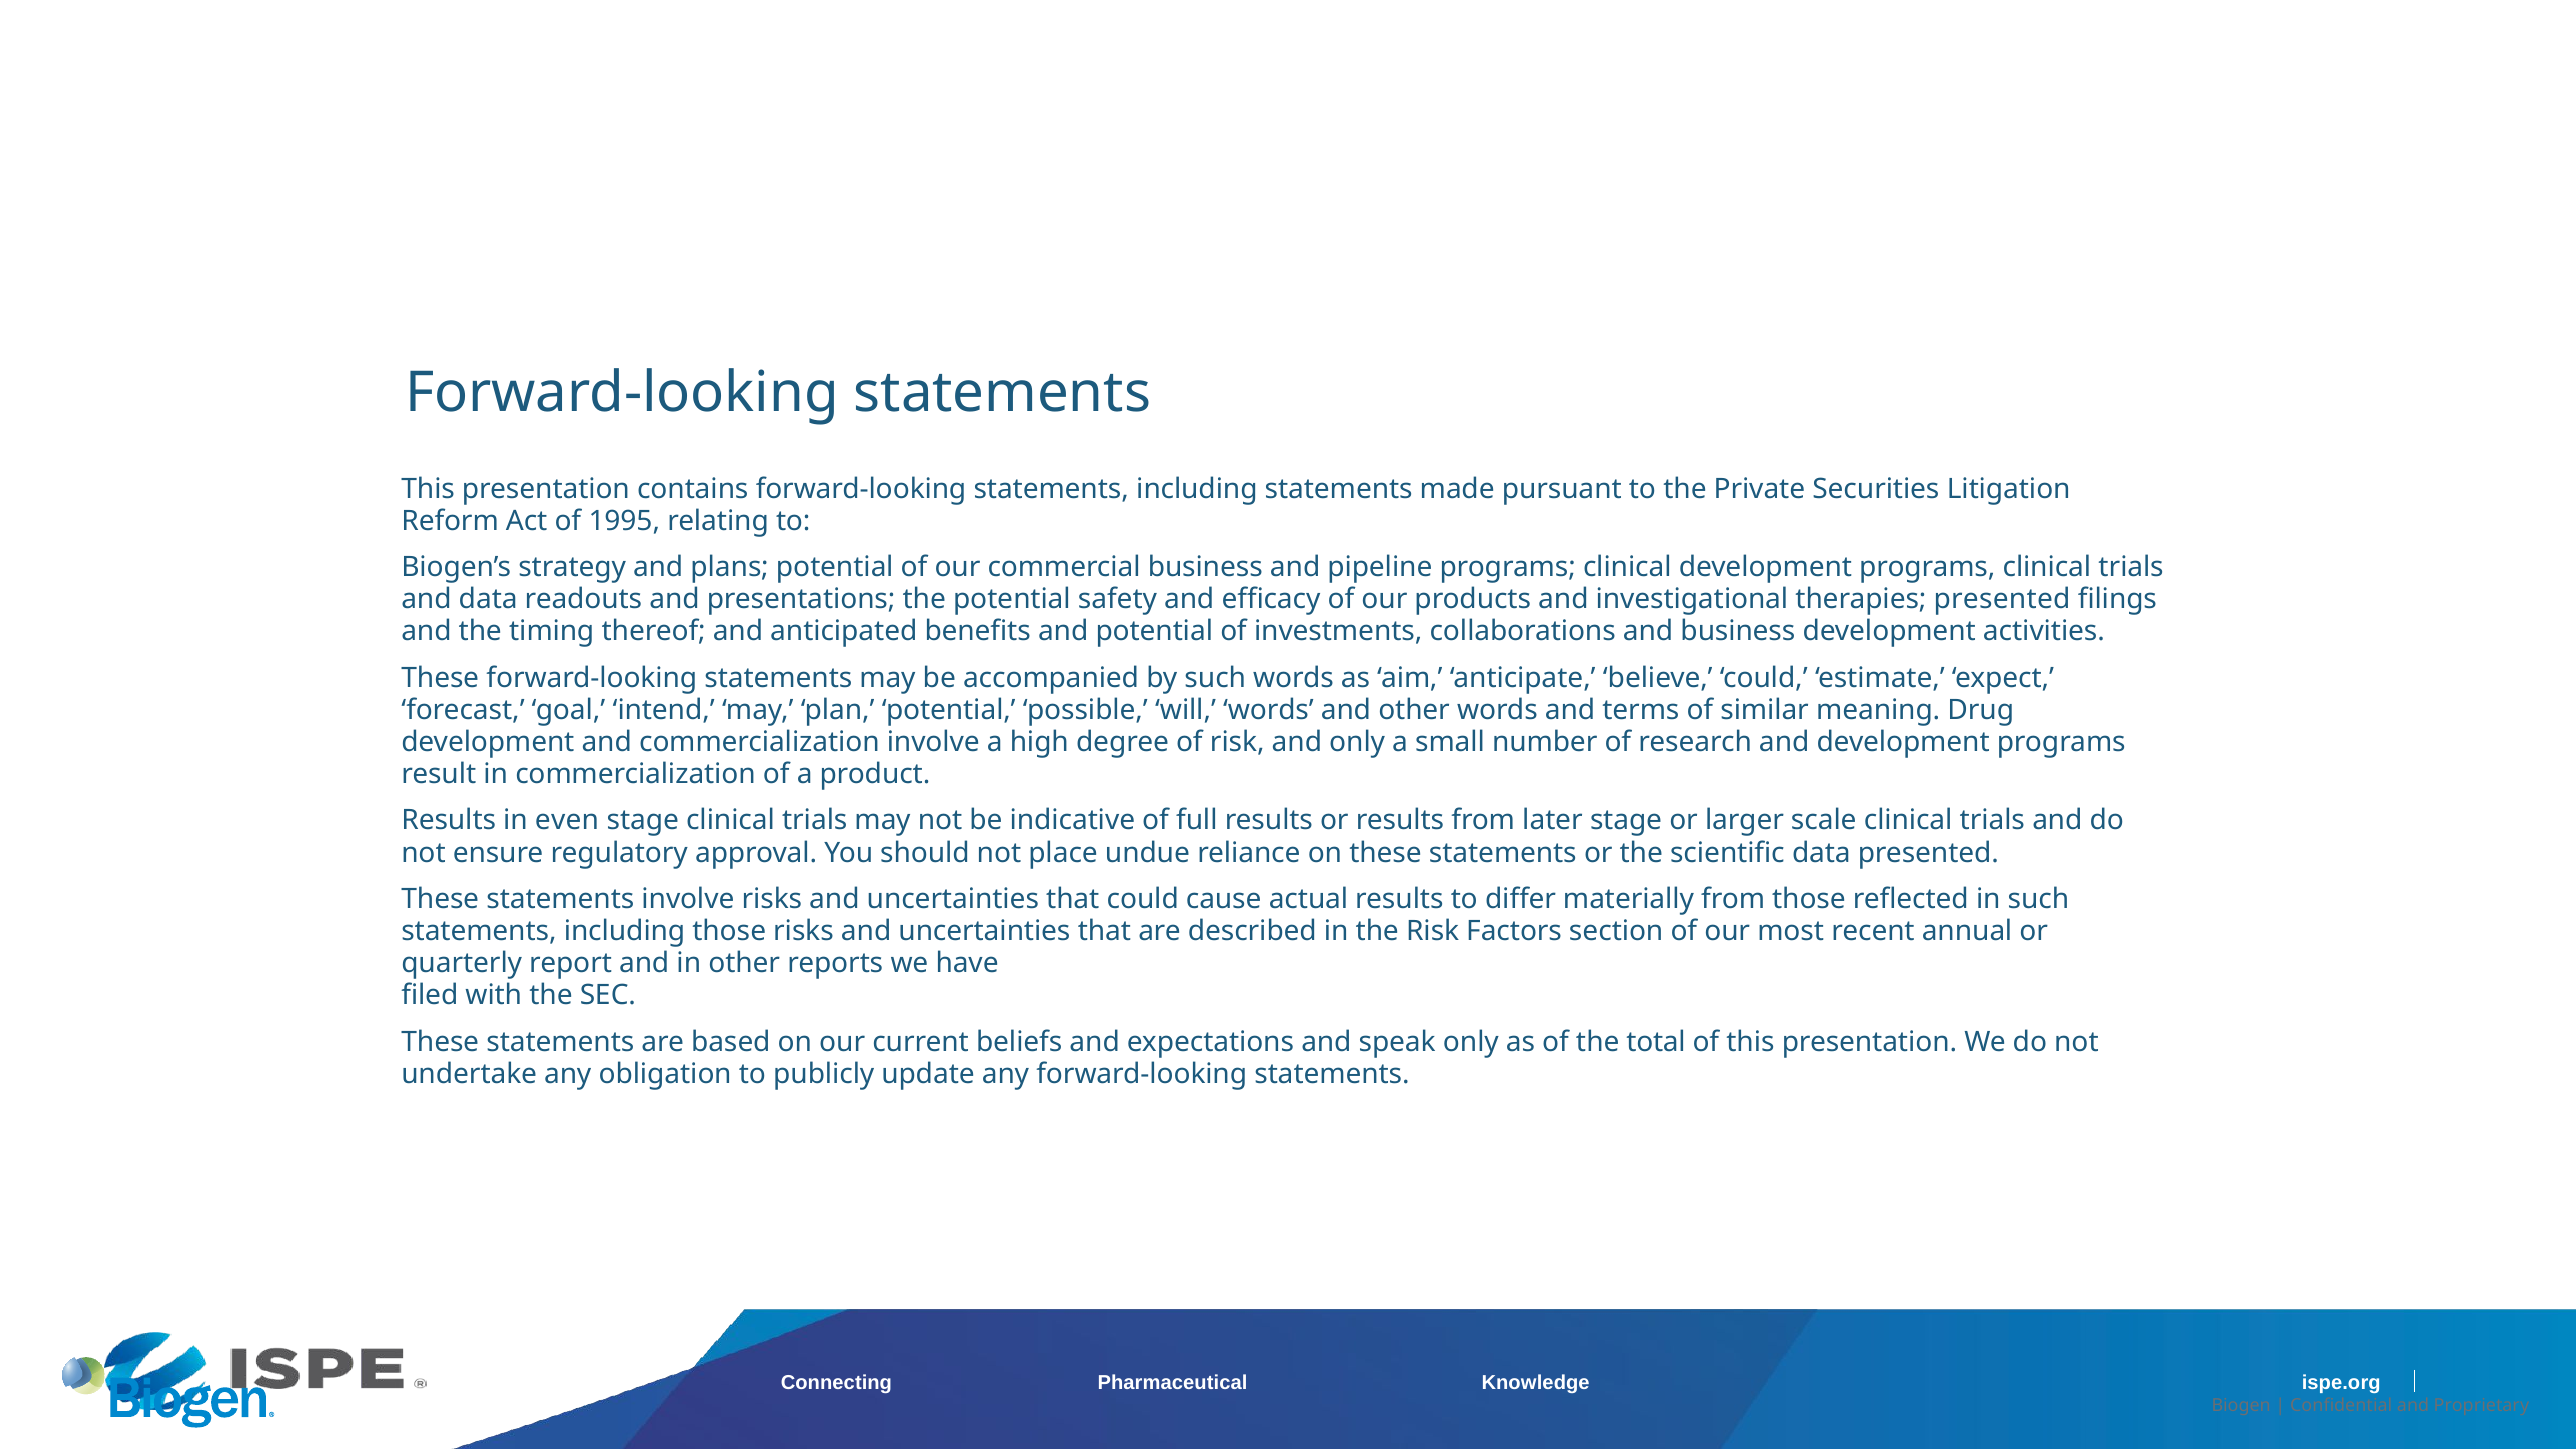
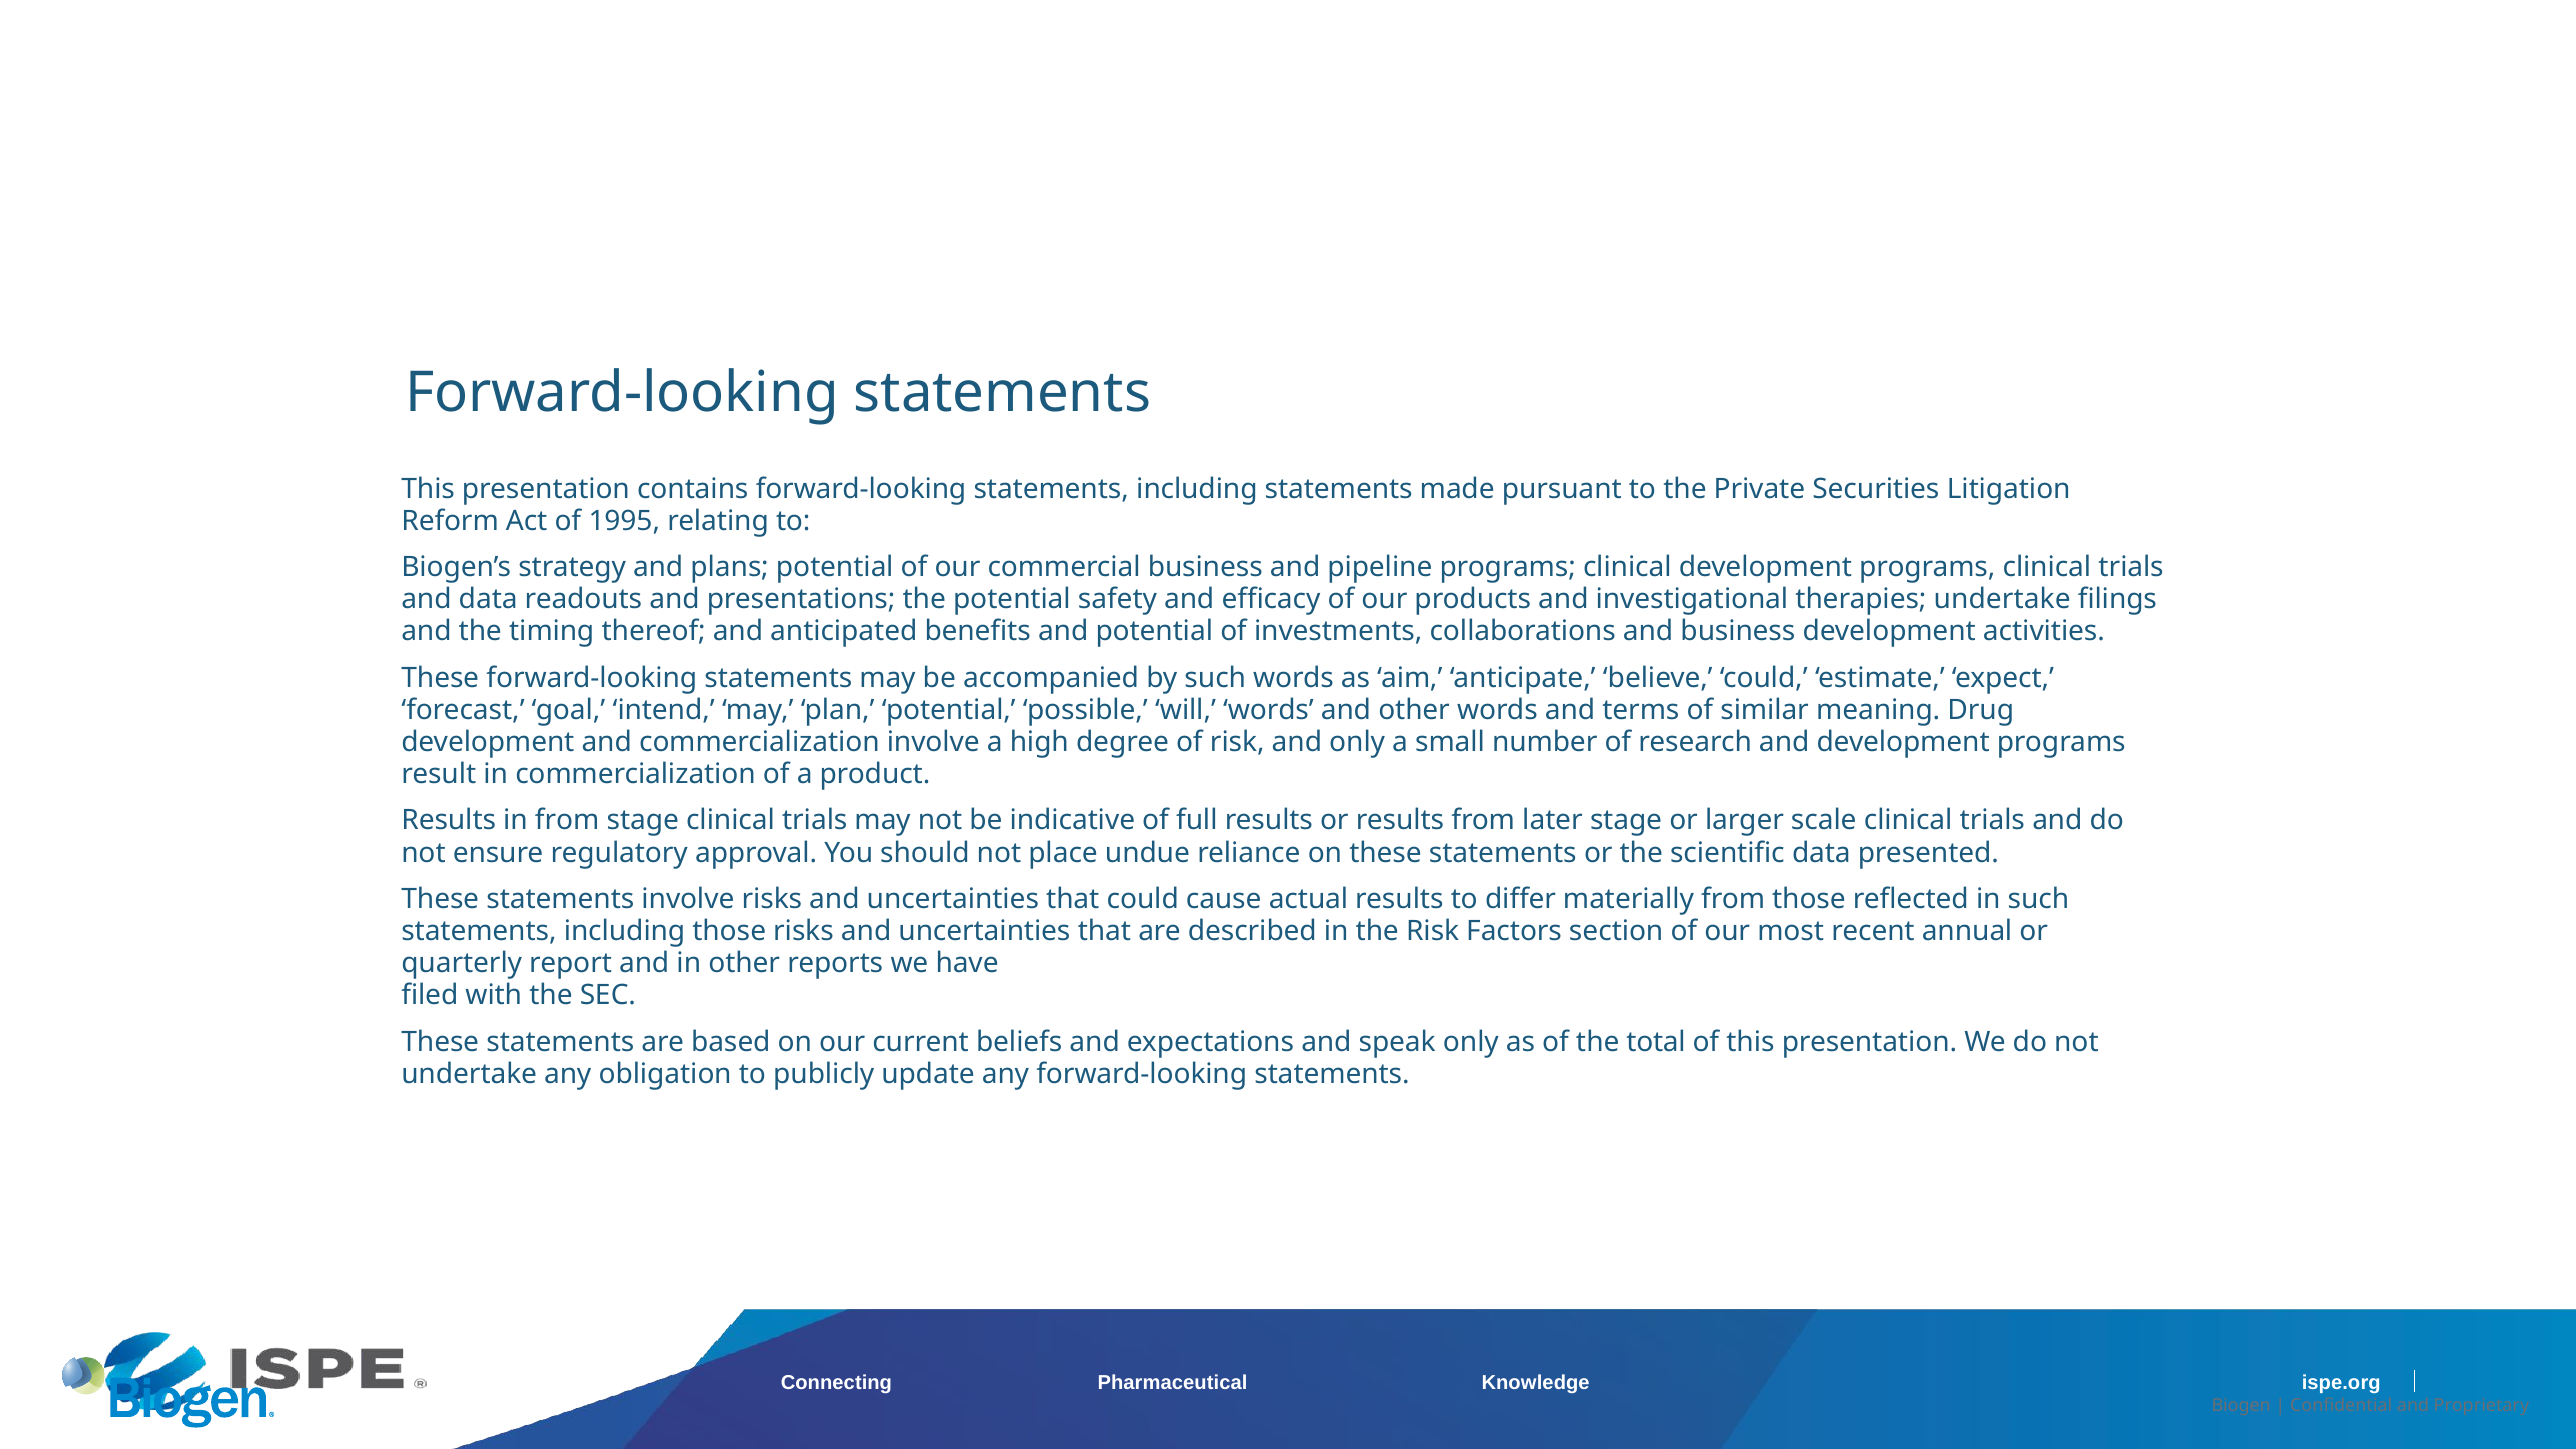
therapies presented: presented -> undertake
in even: even -> from
